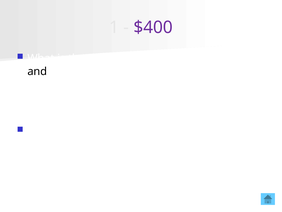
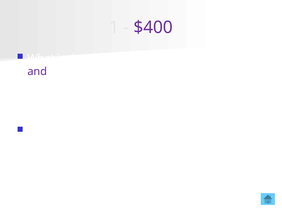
and colour: black -> purple
